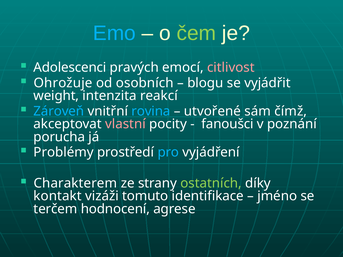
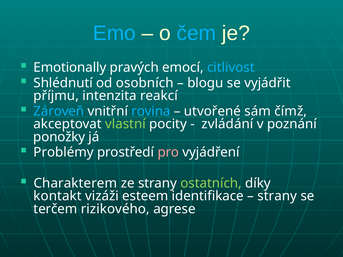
čem colour: light green -> light blue
Adolescenci: Adolescenci -> Emotionally
citlivost colour: pink -> light blue
Ohrožuje: Ohrožuje -> Shlédnutí
weight: weight -> příjmu
vlastní colour: pink -> light green
fanoušci: fanoušci -> zvládání
porucha: porucha -> ponožky
pro colour: light blue -> pink
tomuto: tomuto -> esteem
jméno at (277, 196): jméno -> strany
hodnocení: hodnocení -> rizikového
